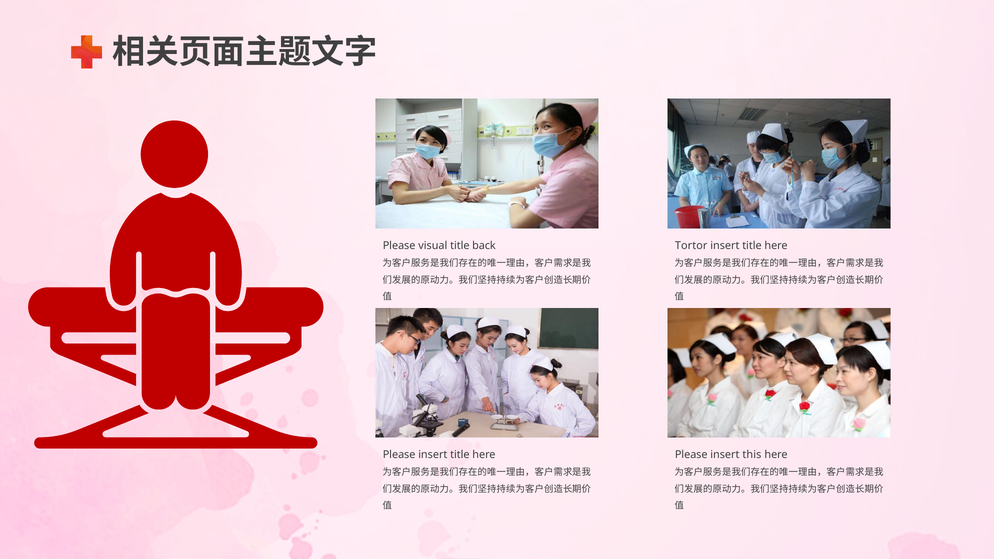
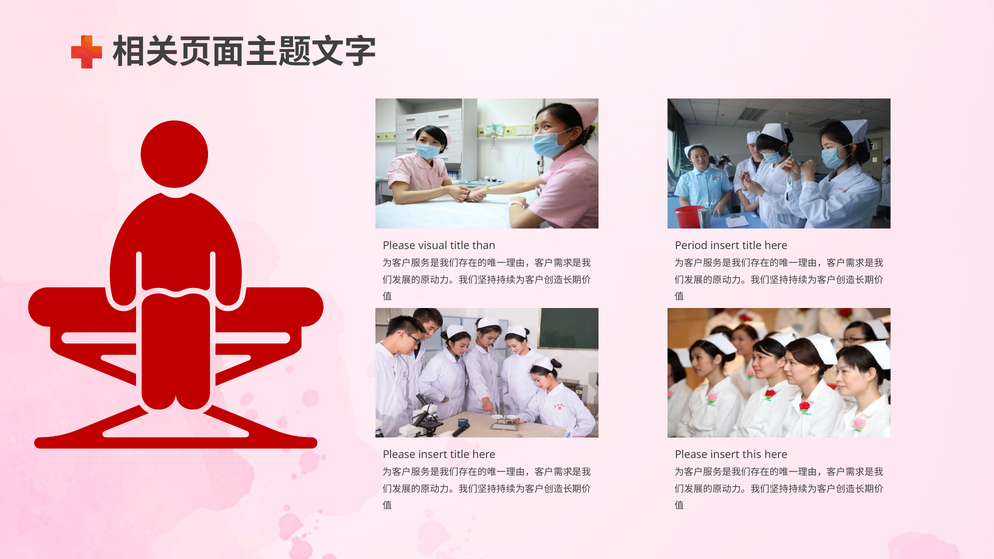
back: back -> than
Tortor: Tortor -> Period
